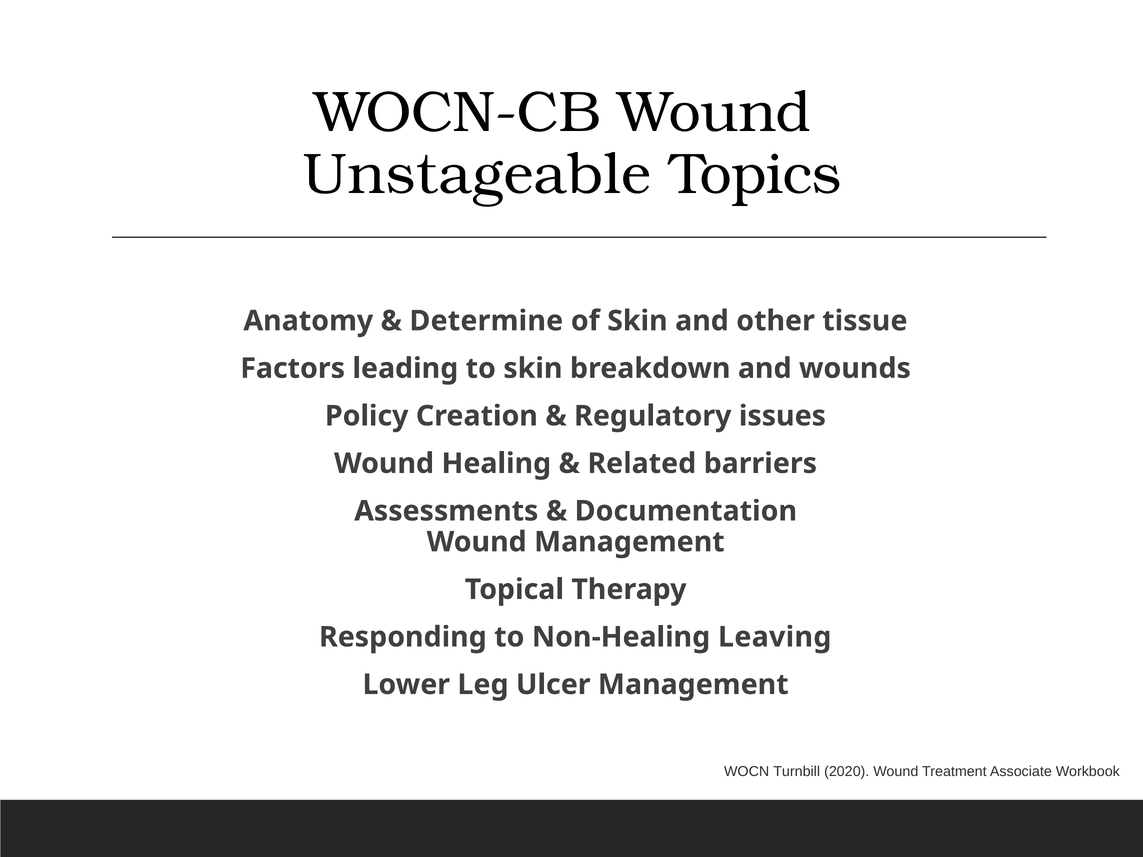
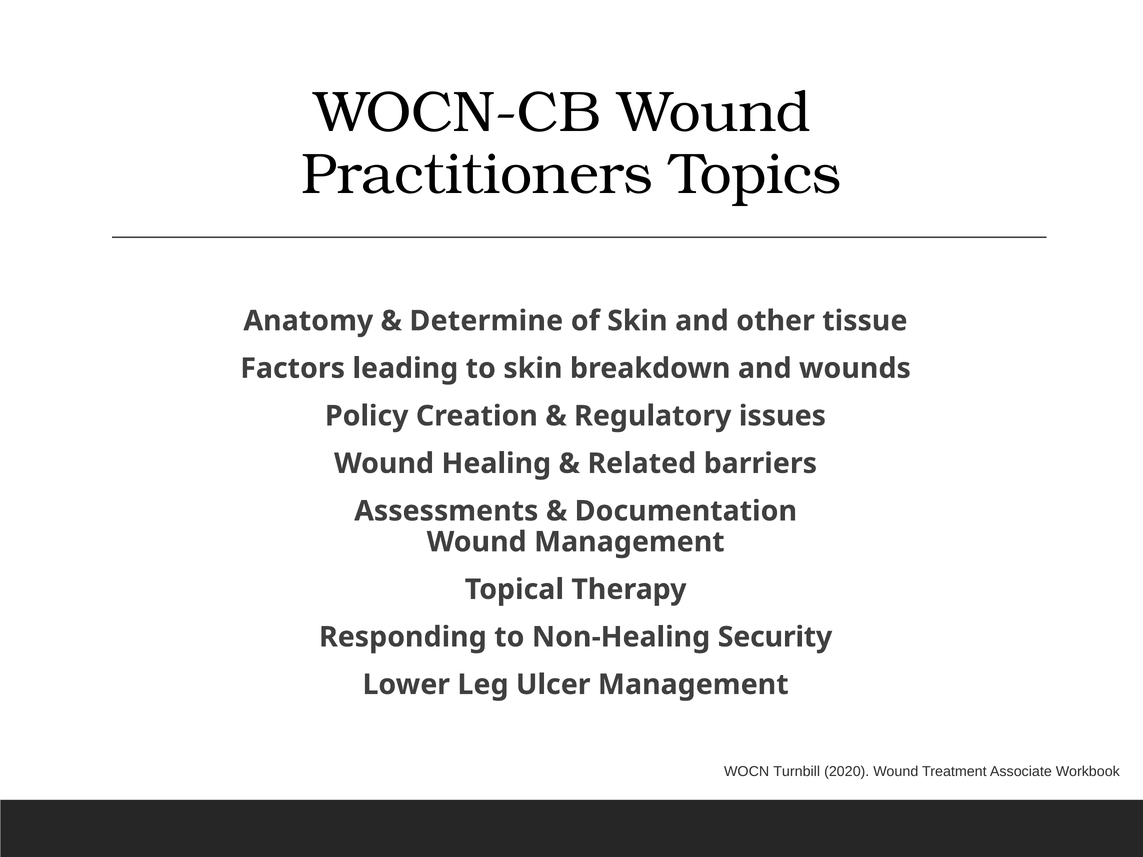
Unstageable: Unstageable -> Practitioners
Leaving: Leaving -> Security
